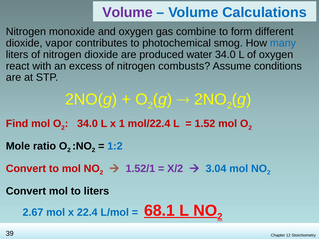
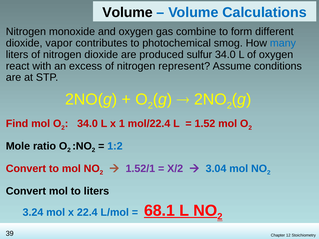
Volume at (128, 12) colour: purple -> black
water: water -> sulfur
combusts: combusts -> represent
2.67: 2.67 -> 3.24
